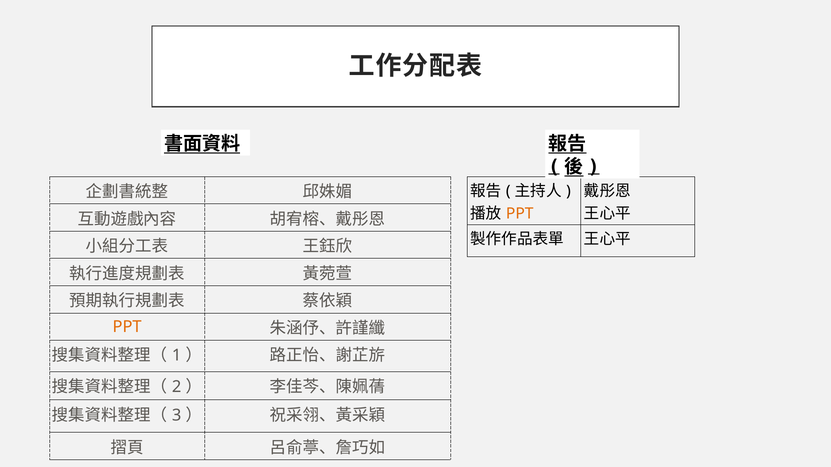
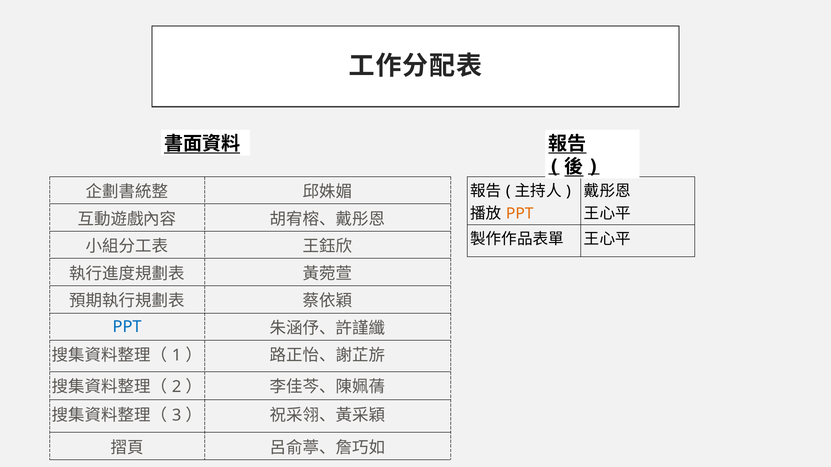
PPT at (127, 327) colour: orange -> blue
